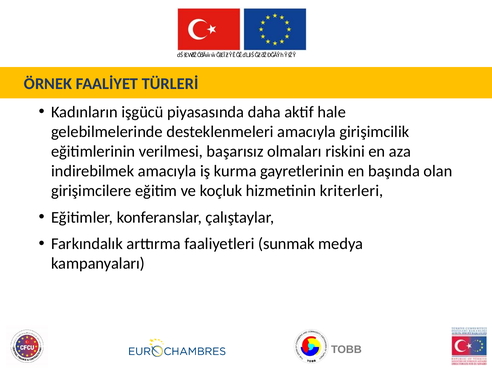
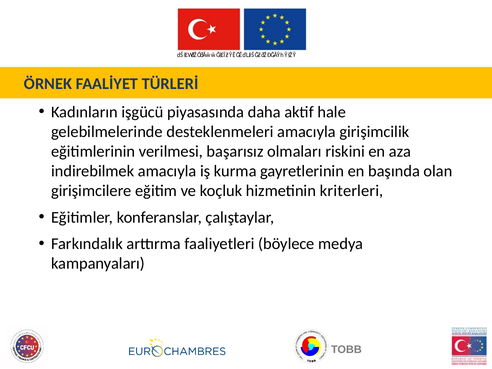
sunmak: sunmak -> böylece
